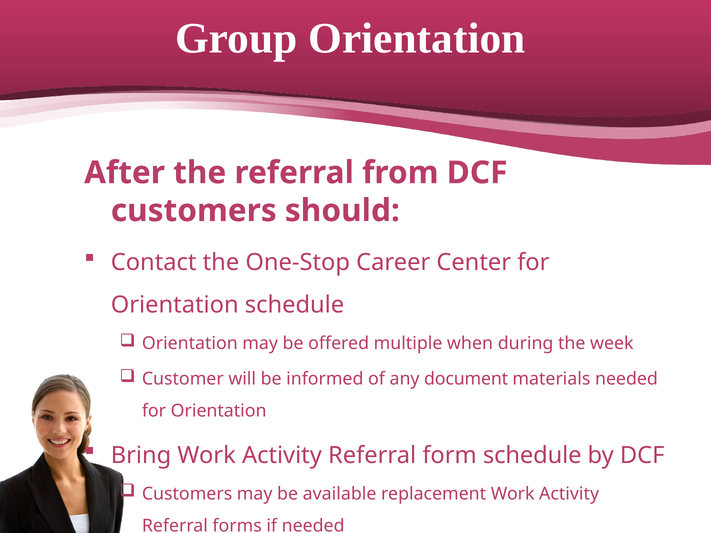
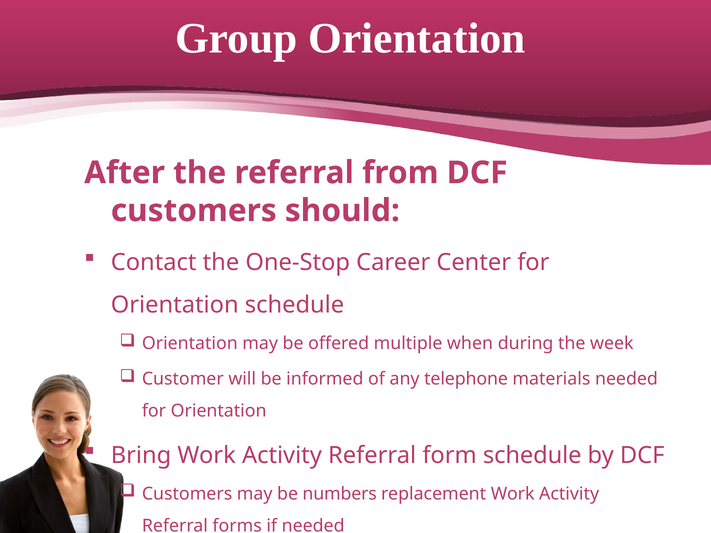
document: document -> telephone
available: available -> numbers
